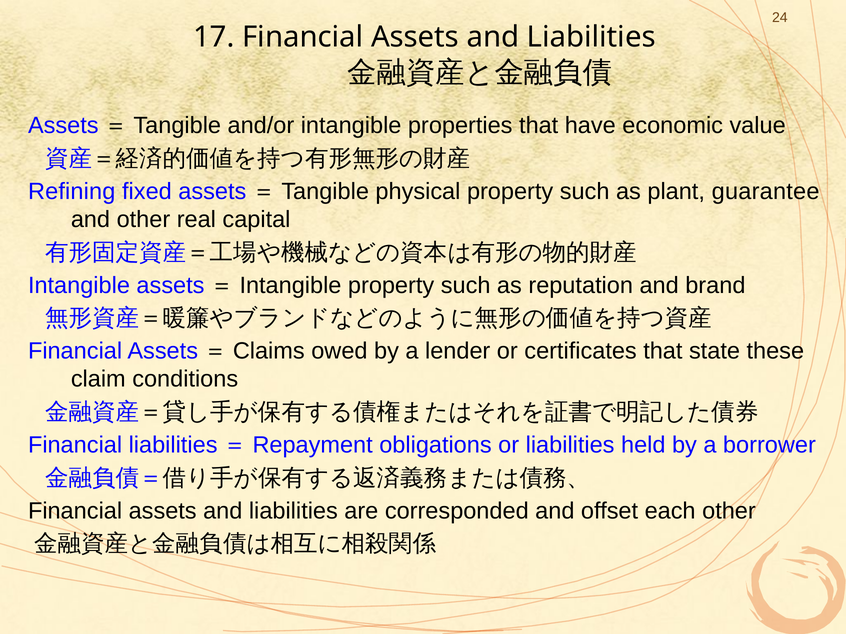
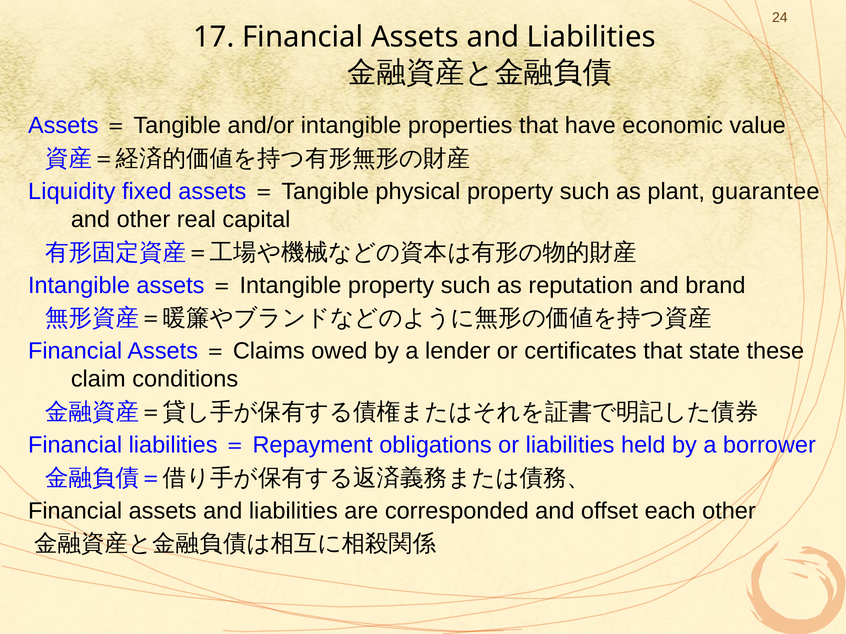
Refining: Refining -> Liquidity
